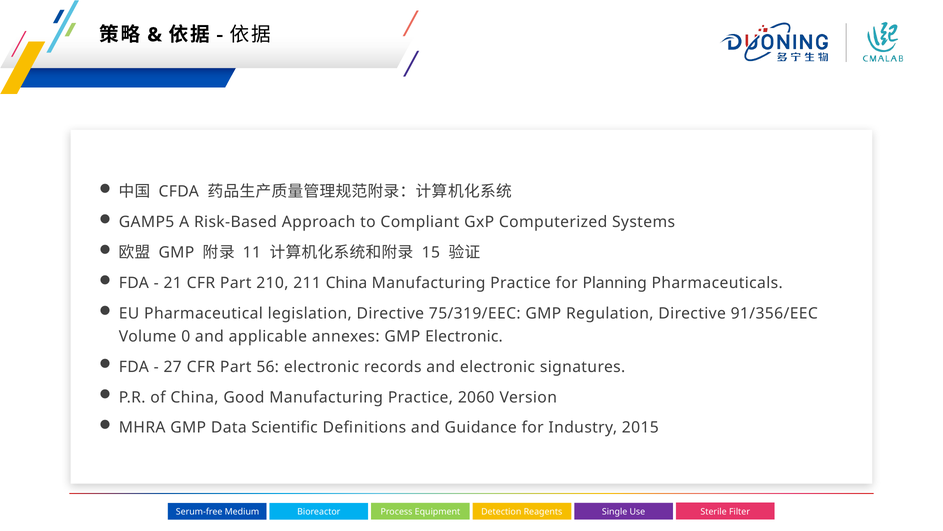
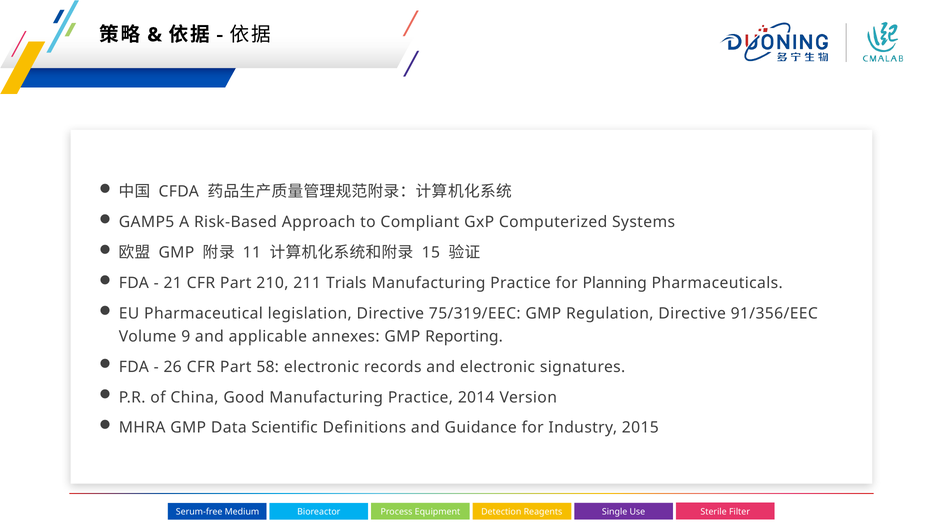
211 China: China -> Trials
0: 0 -> 9
GMP Electronic: Electronic -> Reporting
27: 27 -> 26
56: 56 -> 58
2060: 2060 -> 2014
